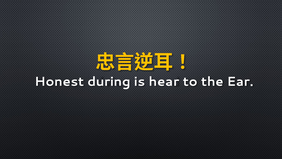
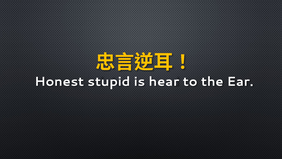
during: during -> stupid
